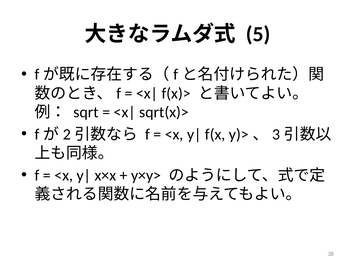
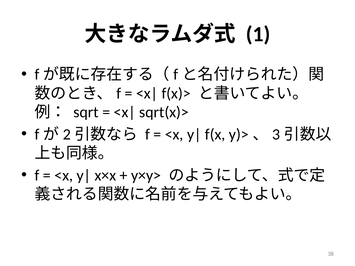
5: 5 -> 1
